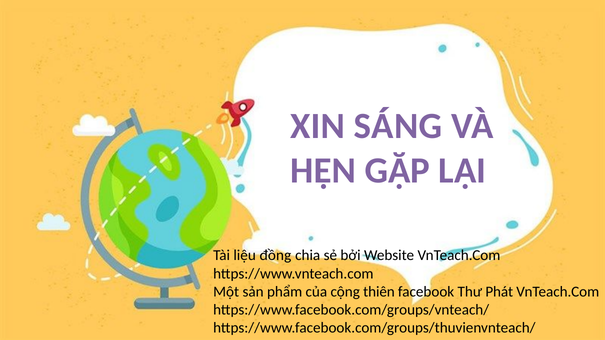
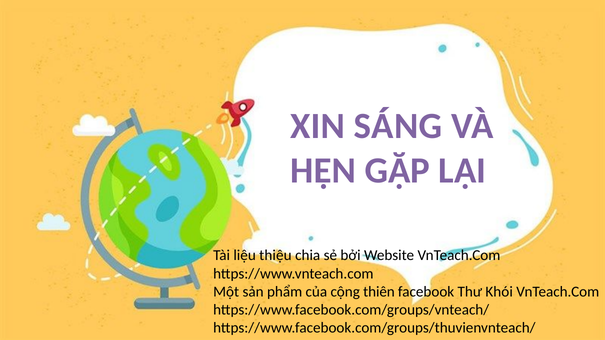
đồng: đồng -> thiệu
Phát: Phát -> Khói
